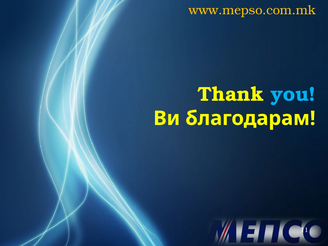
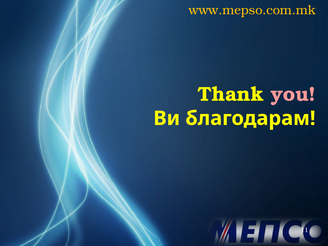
you colour: light blue -> pink
